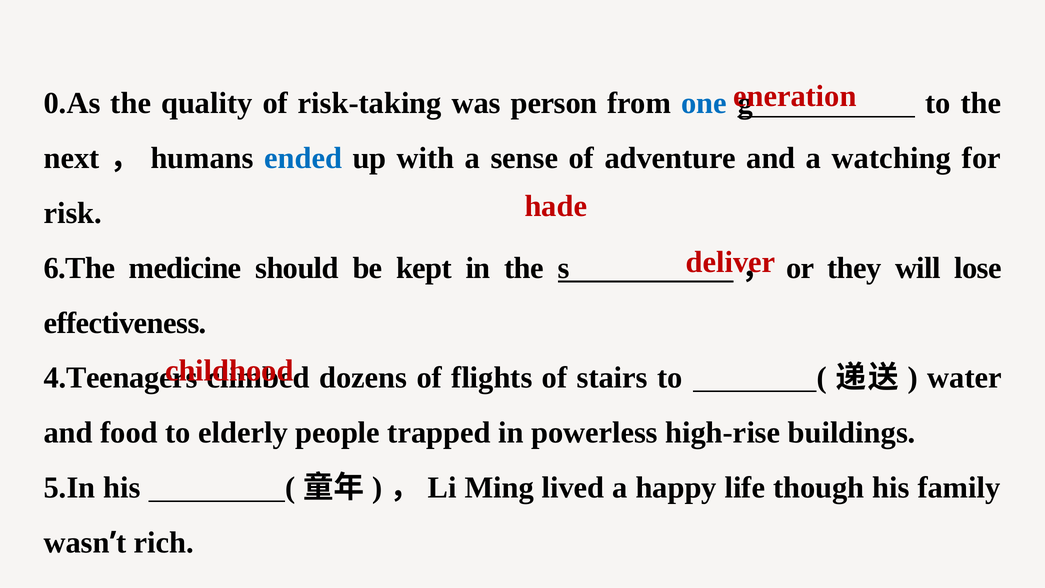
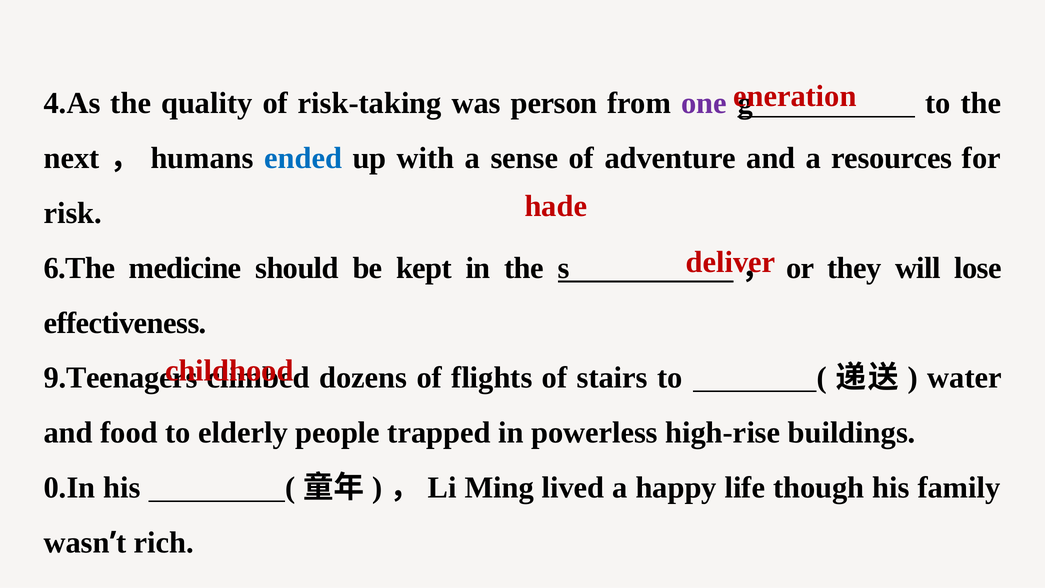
0.As: 0.As -> 4.As
one colour: blue -> purple
watching: watching -> resources
4.Teenagers: 4.Teenagers -> 9.Teenagers
5.In: 5.In -> 0.In
